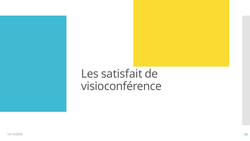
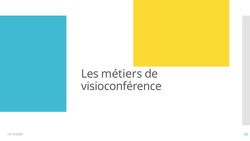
satisfait: satisfait -> métiers
